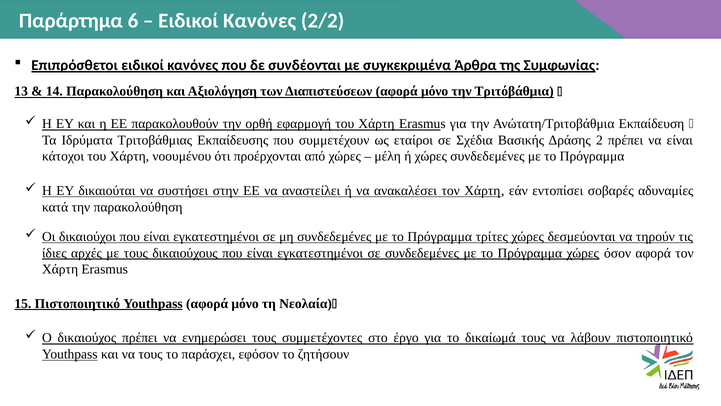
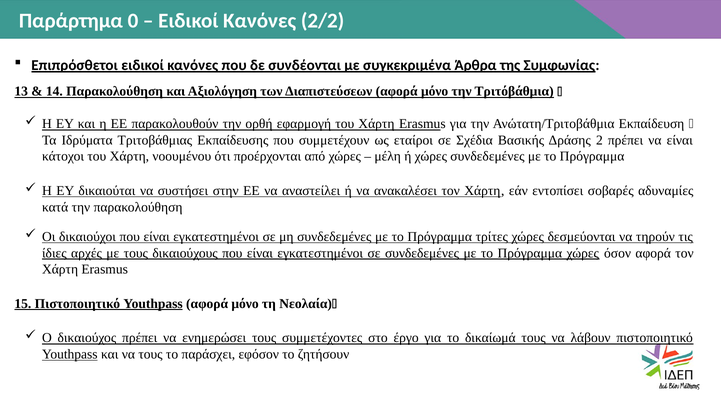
6: 6 -> 0
